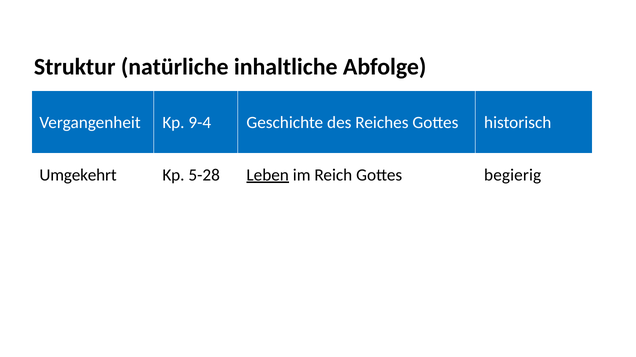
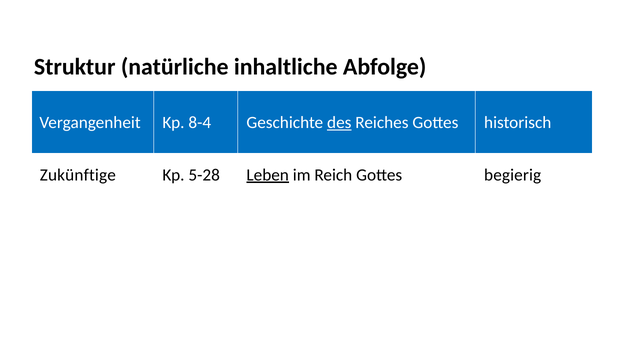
9-4: 9-4 -> 8-4
des underline: none -> present
Umgekehrt: Umgekehrt -> Zukünftige
